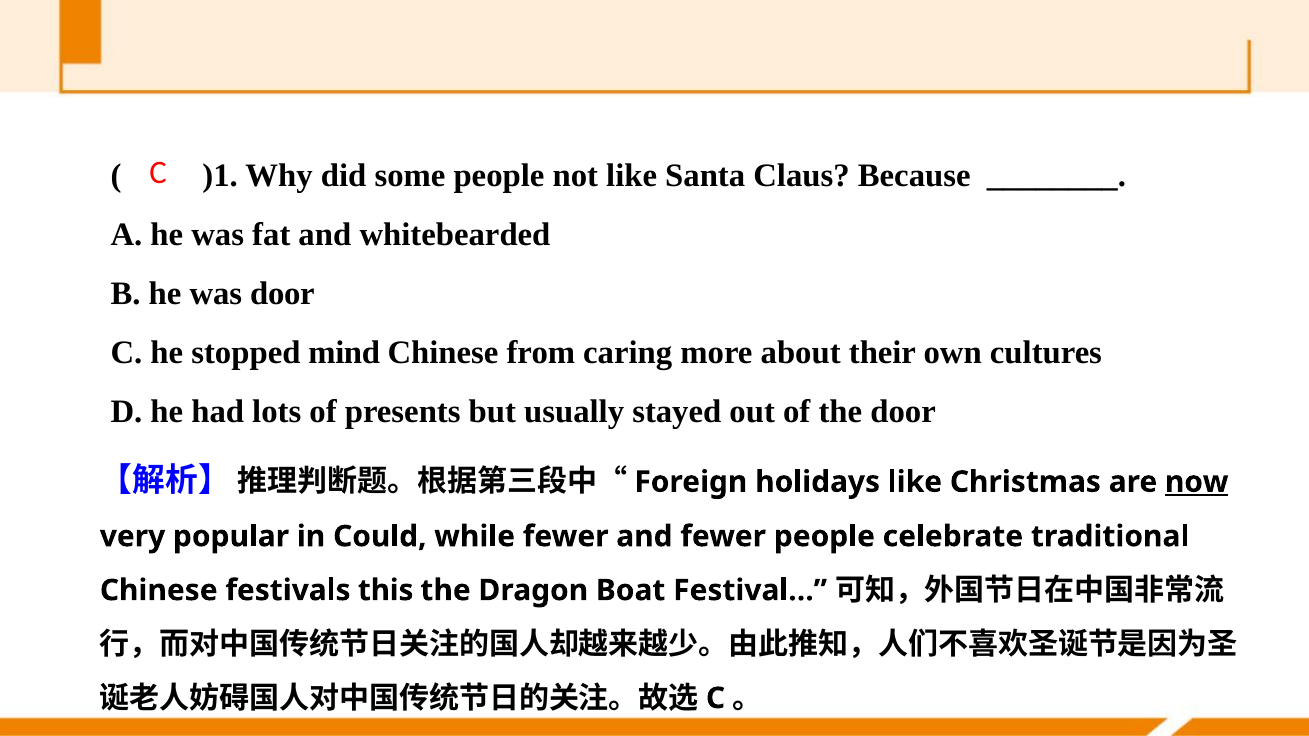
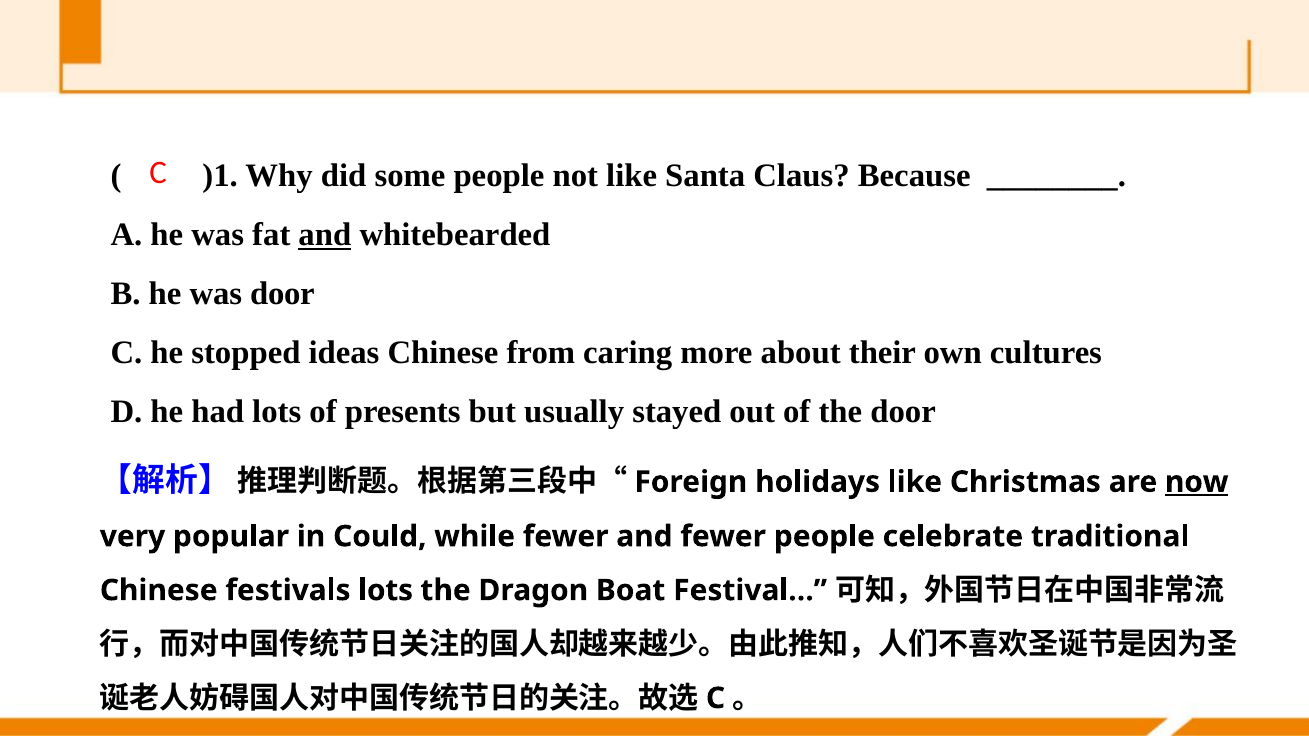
and at (325, 235) underline: none -> present
mind: mind -> ideas
festivals this: this -> lots
